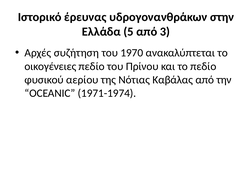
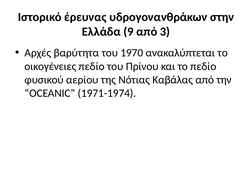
5: 5 -> 9
συζήτηση: συζήτηση -> βαρύτητα
